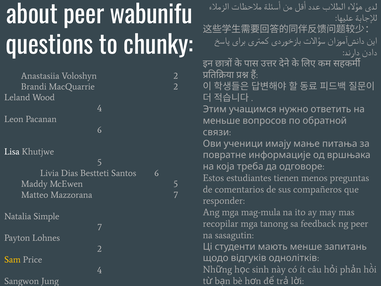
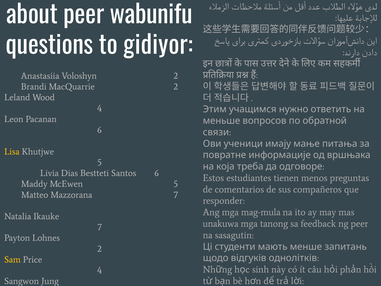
chunky: chunky -> gidiyor
Lisa colour: white -> yellow
Simple: Simple -> Ikauke
recopilar: recopilar -> unakuwa
